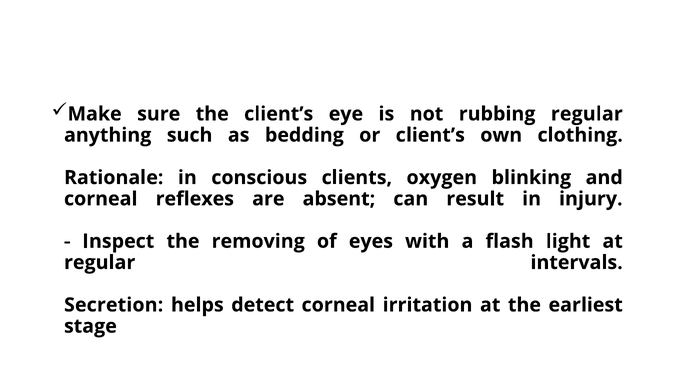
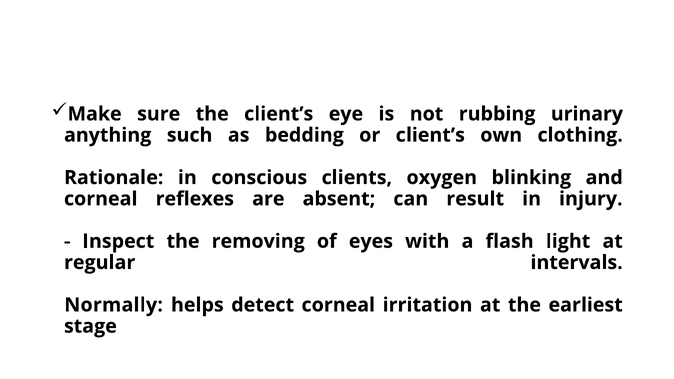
rubbing regular: regular -> urinary
Secretion: Secretion -> Normally
